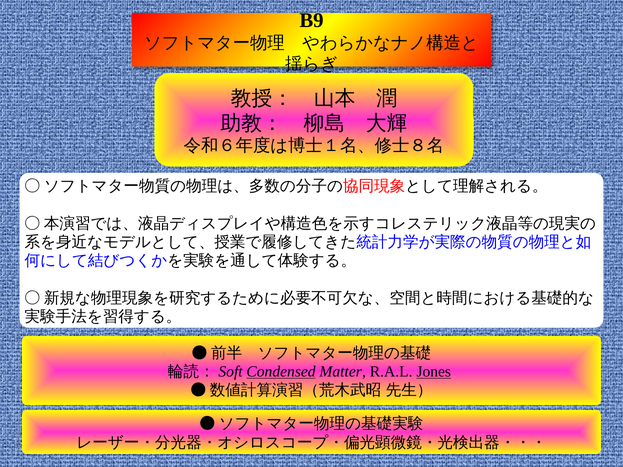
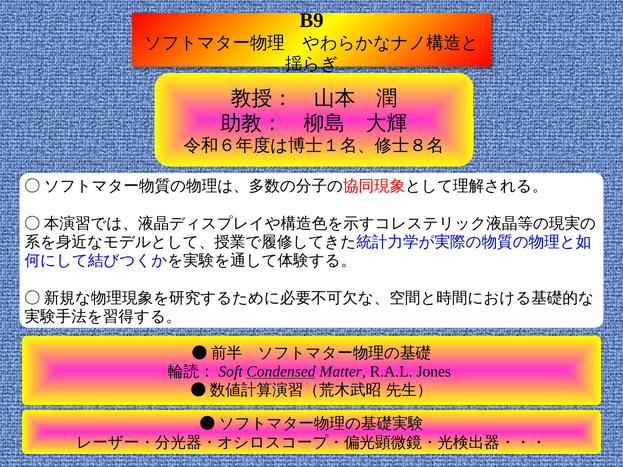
Jones underline: present -> none
